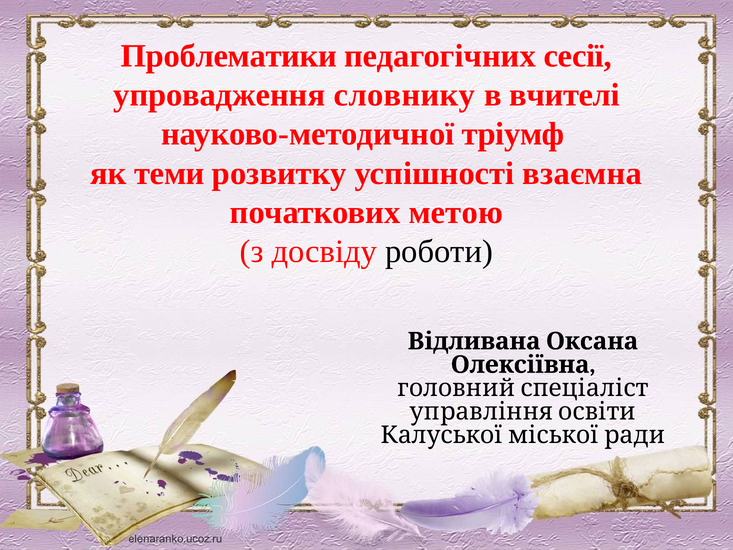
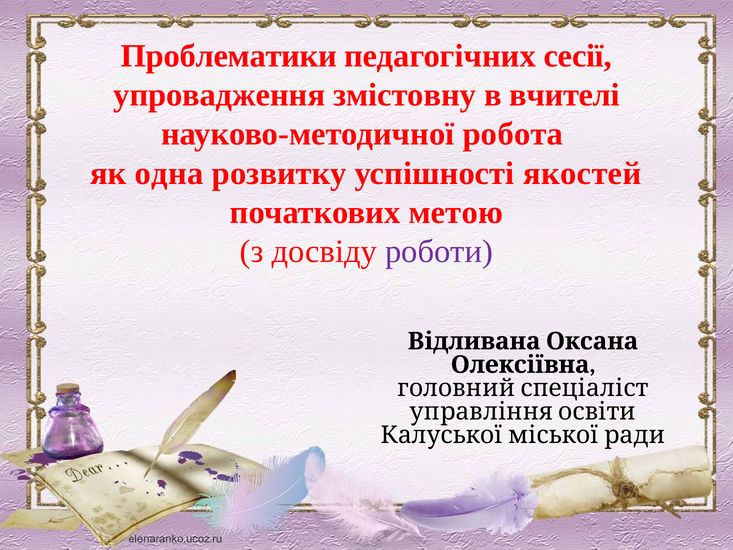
словнику: словнику -> змістовну
тріумф: тріумф -> робота
теми: теми -> одна
взаємна: взаємна -> якостей
роботи colour: black -> purple
